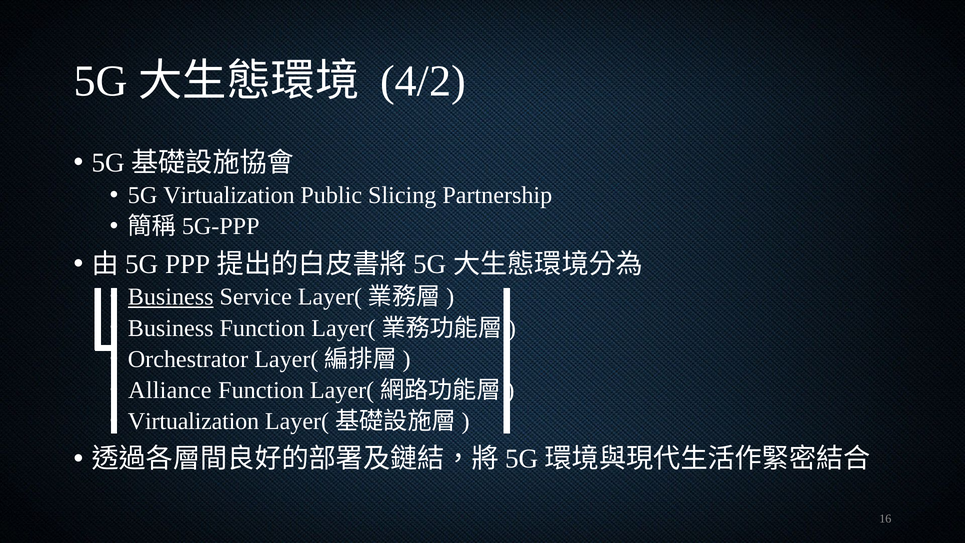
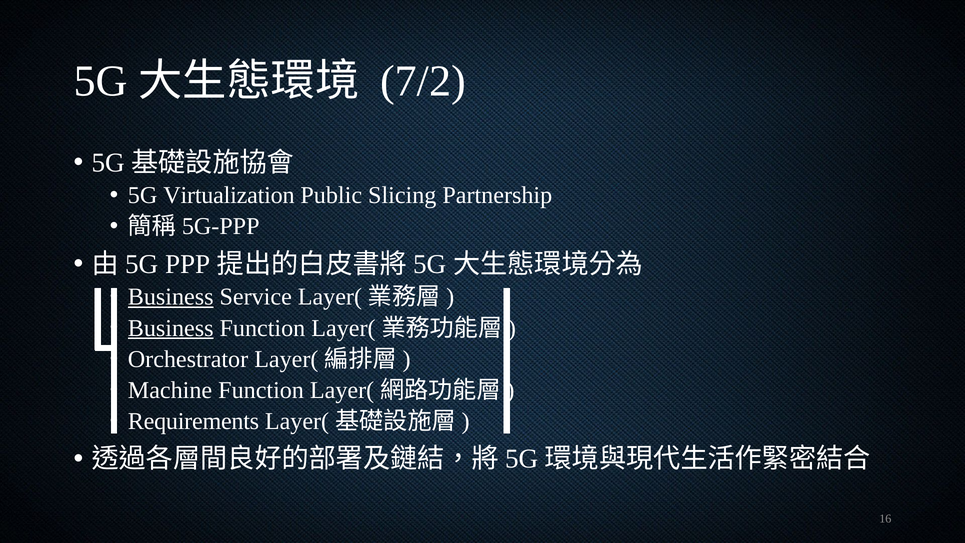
4/2: 4/2 -> 7/2
Business at (171, 328) underline: none -> present
Alliance: Alliance -> Machine
Virtualization at (193, 421): Virtualization -> Requirements
